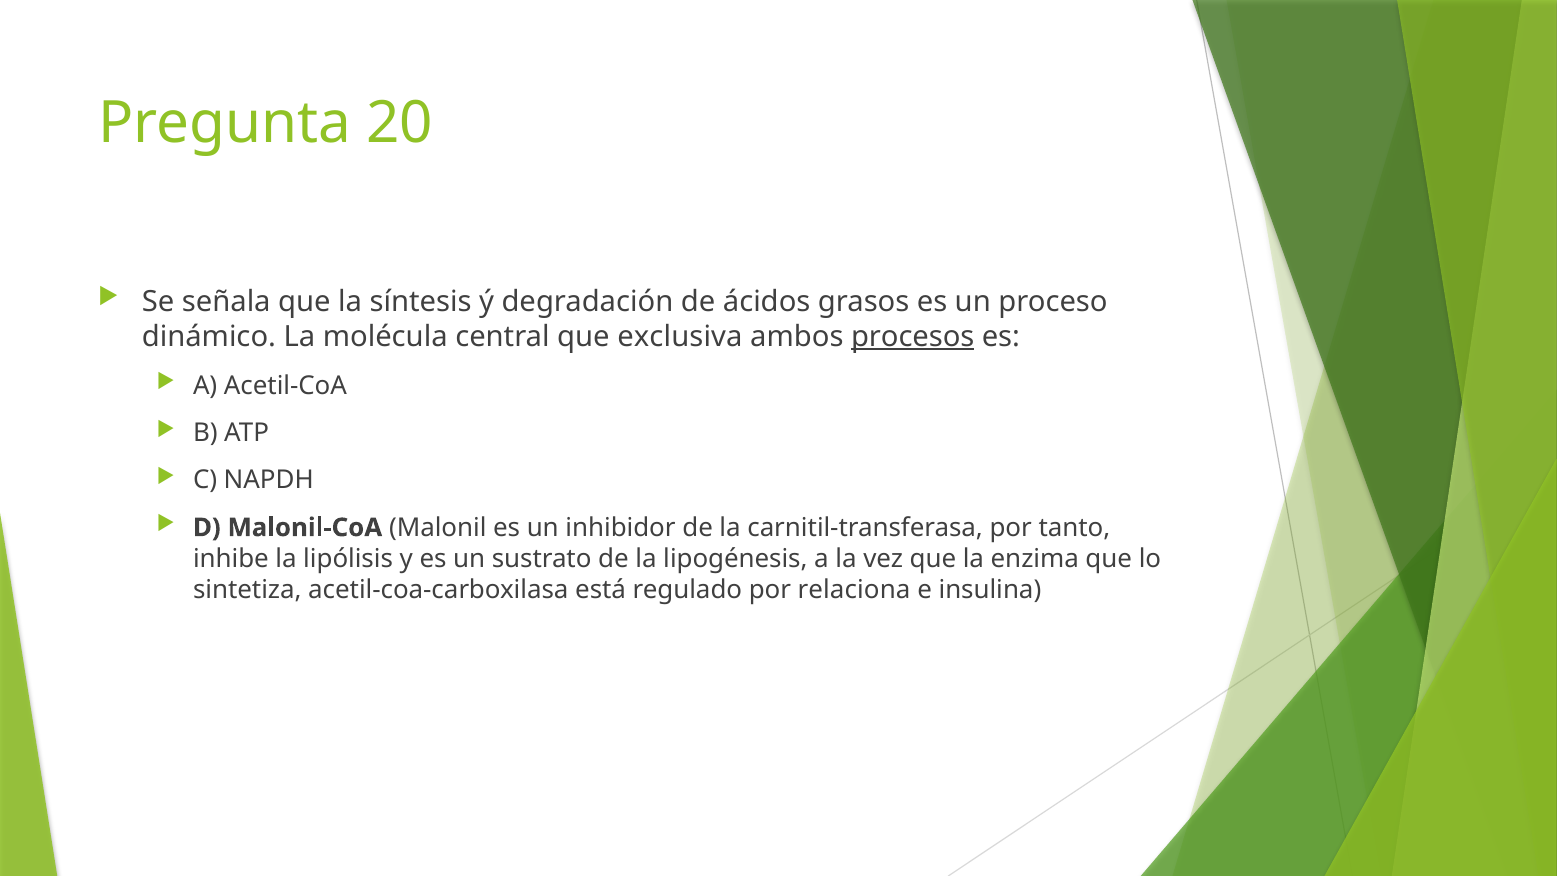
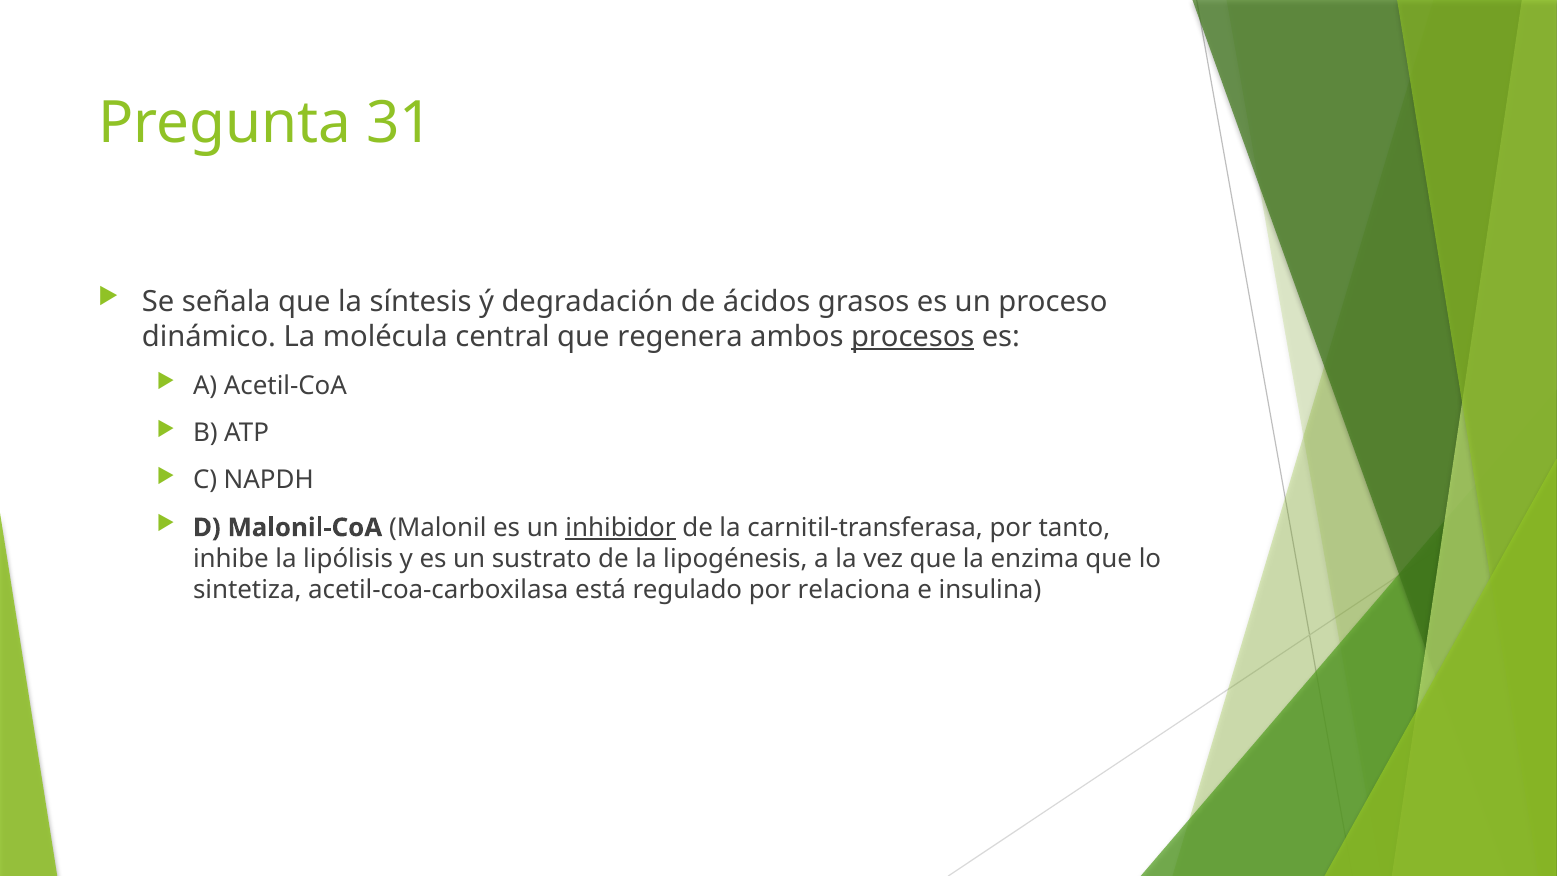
20: 20 -> 31
exclusiva: exclusiva -> regenera
inhibidor underline: none -> present
